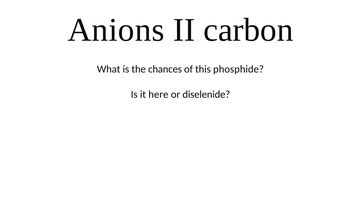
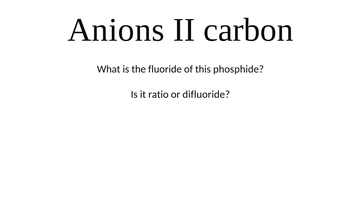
chances: chances -> fluoride
here: here -> ratio
diselenide: diselenide -> difluoride
